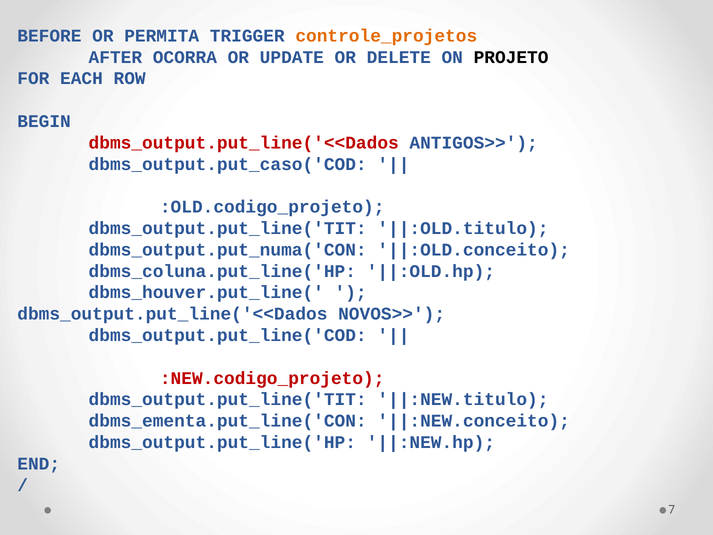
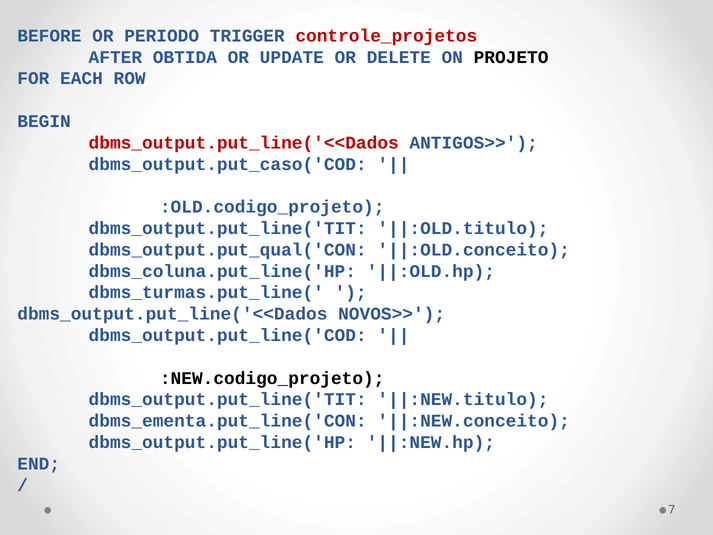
PERMITA: PERMITA -> PERIODO
controle_projetos colour: orange -> red
OCORRA: OCORRA -> OBTIDA
dbms_output.put_numa('CON: dbms_output.put_numa('CON -> dbms_output.put_qual('CON
dbms_houver.put_line(: dbms_houver.put_line( -> dbms_turmas.put_line(
:NEW.codigo_projeto colour: red -> black
